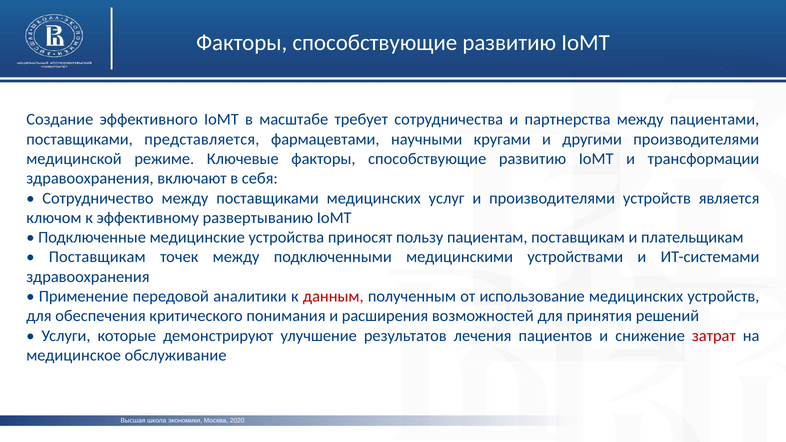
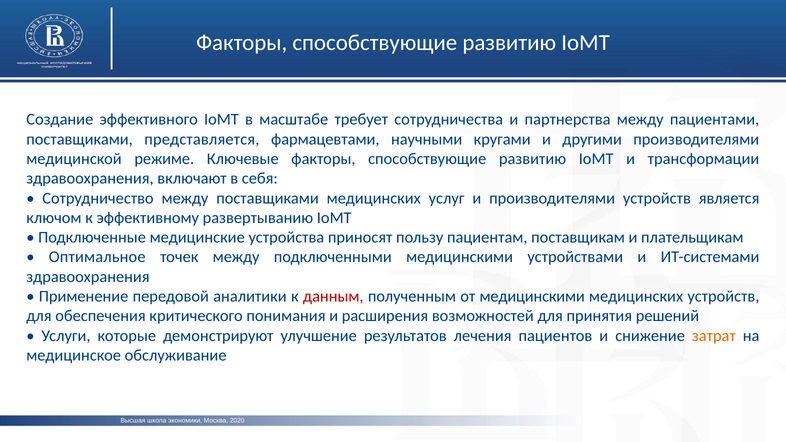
Поставщикам at (97, 257): Поставщикам -> Оптимальное
от использование: использование -> медицинскими
затрат colour: red -> orange
